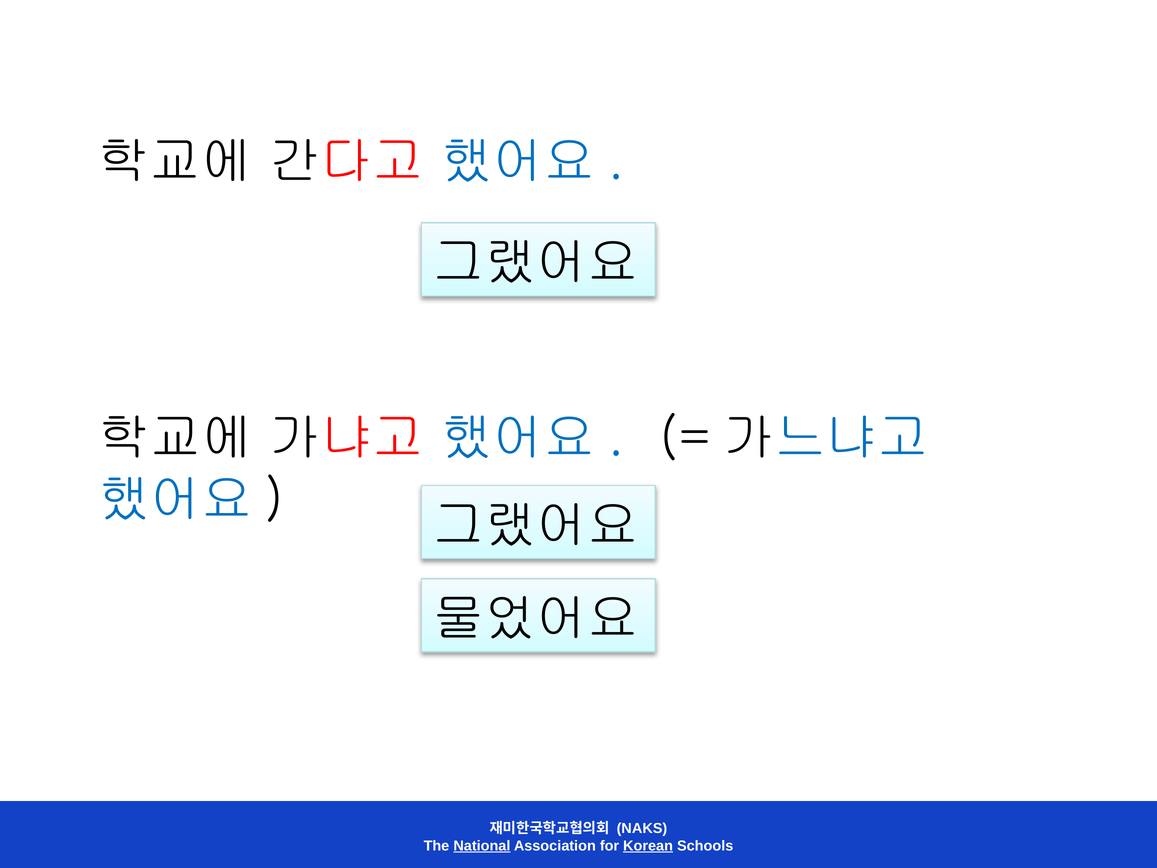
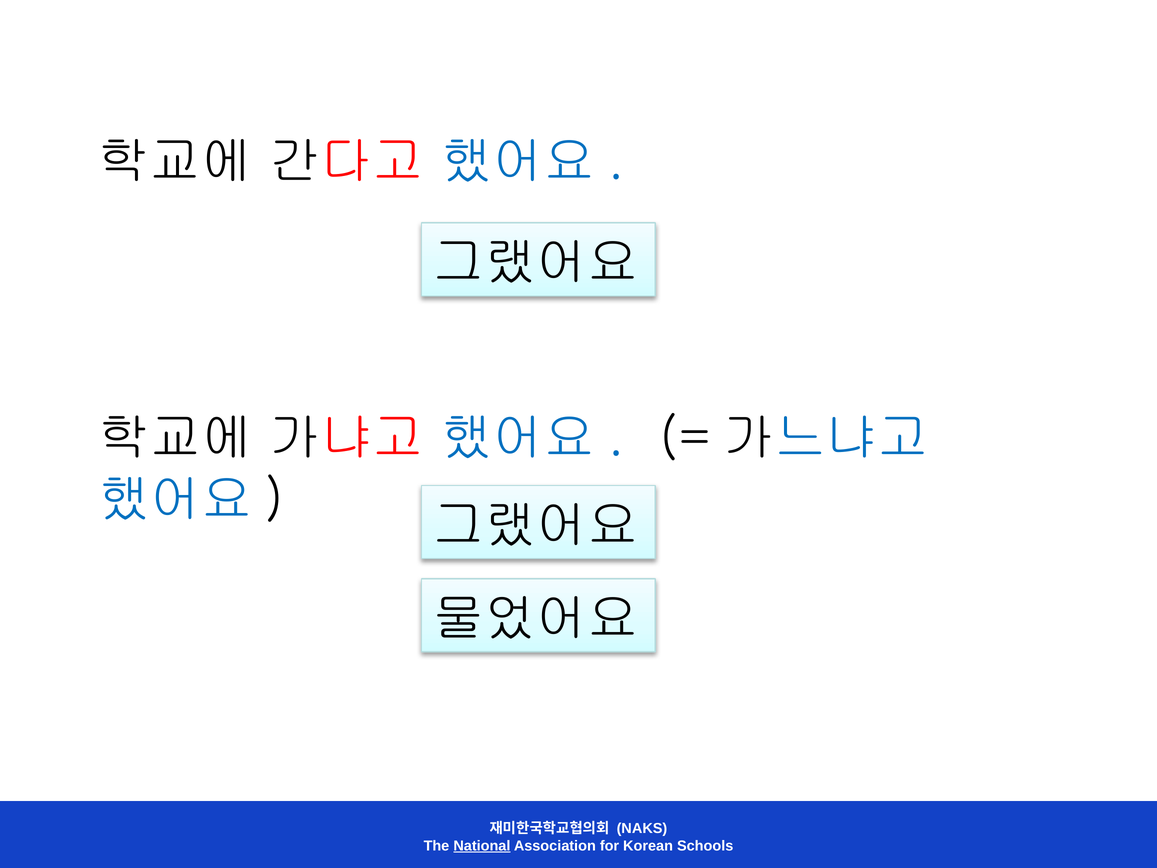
Korean underline: present -> none
